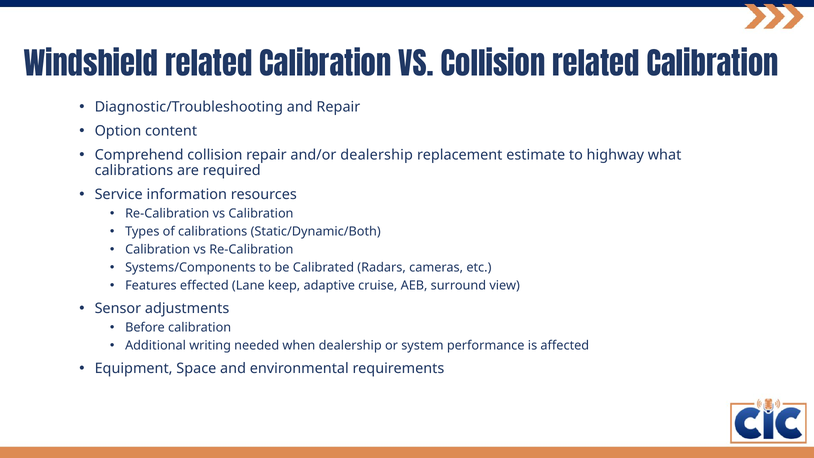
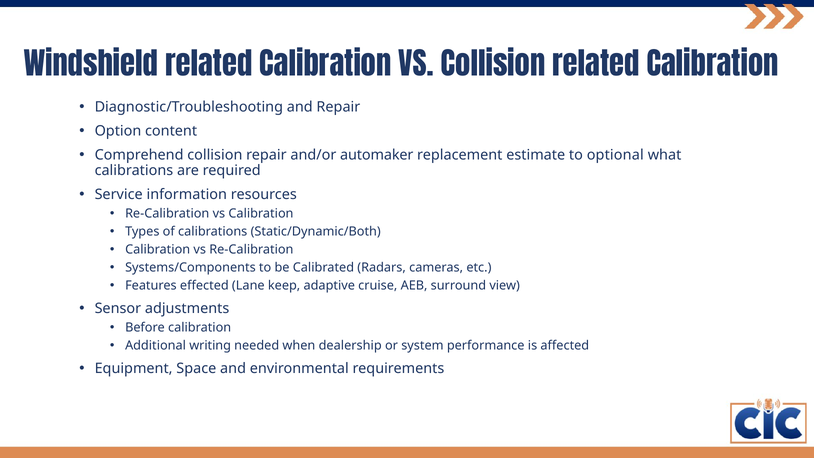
and/or dealership: dealership -> automaker
highway: highway -> optional
